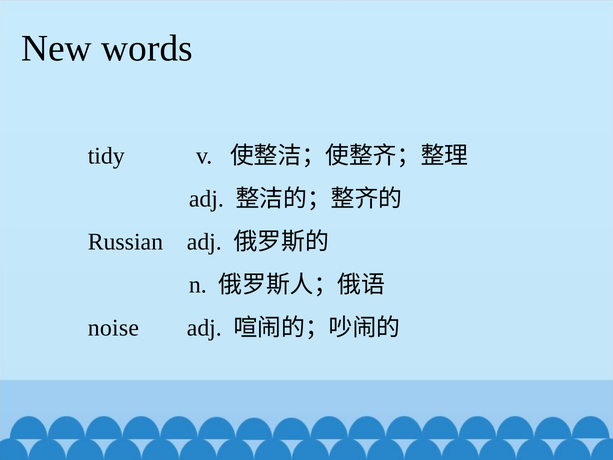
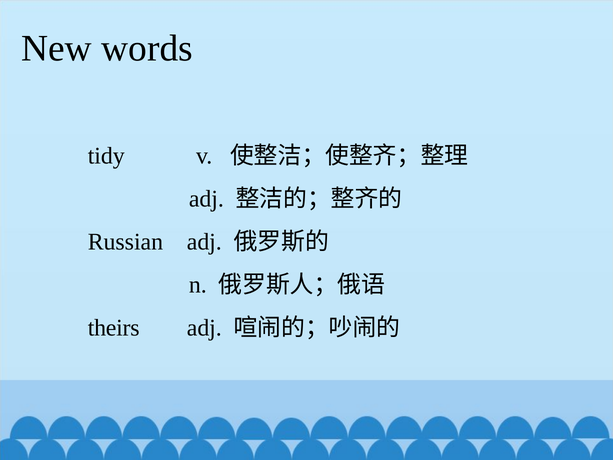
noise: noise -> theirs
